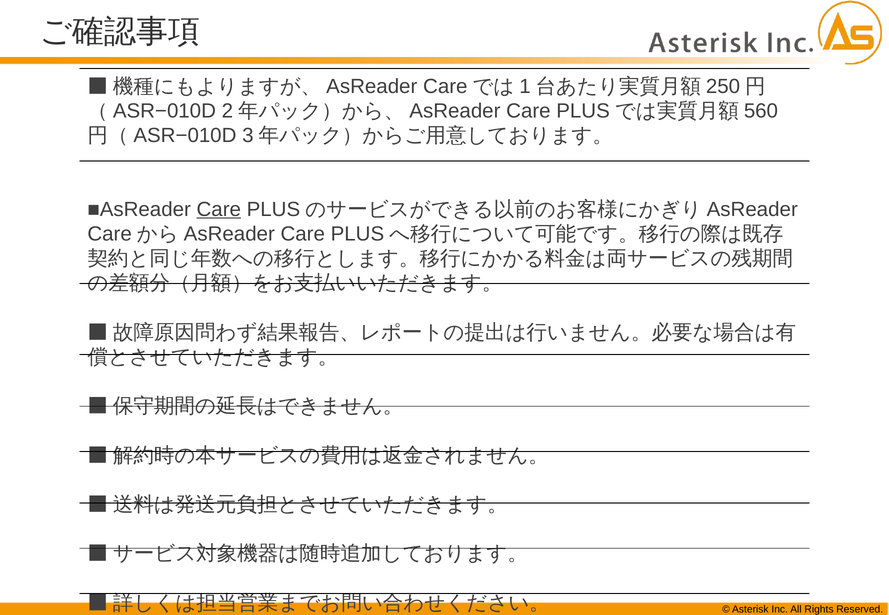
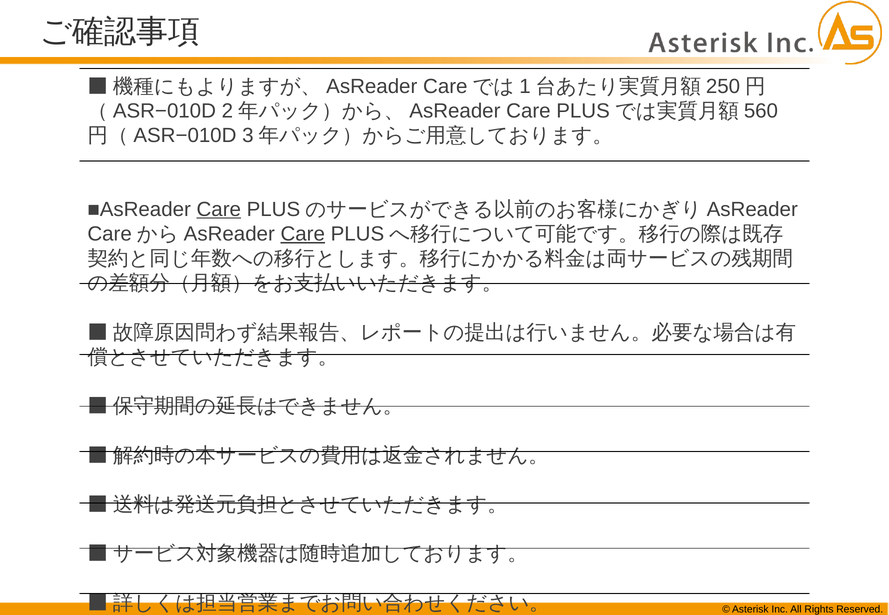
Care at (303, 234) underline: none -> present
